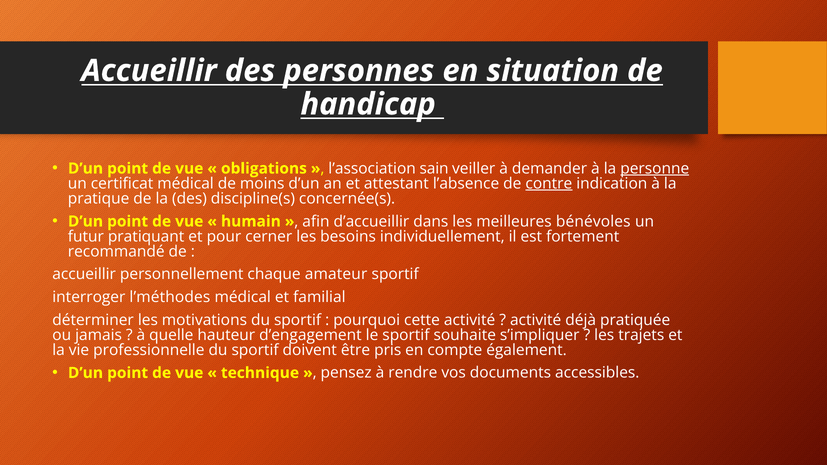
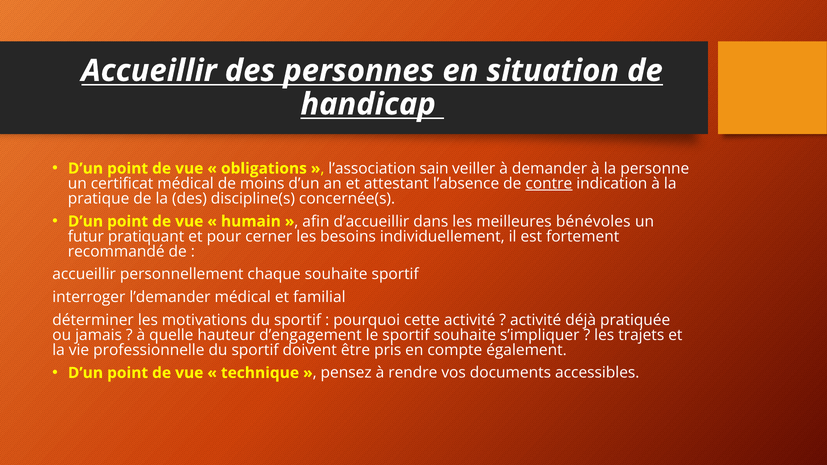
personne underline: present -> none
chaque amateur: amateur -> souhaite
l’méthodes: l’méthodes -> l’demander
